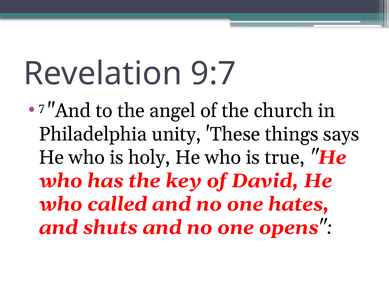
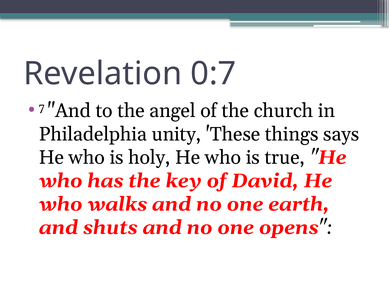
9:7: 9:7 -> 0:7
called: called -> walks
hates: hates -> earth
